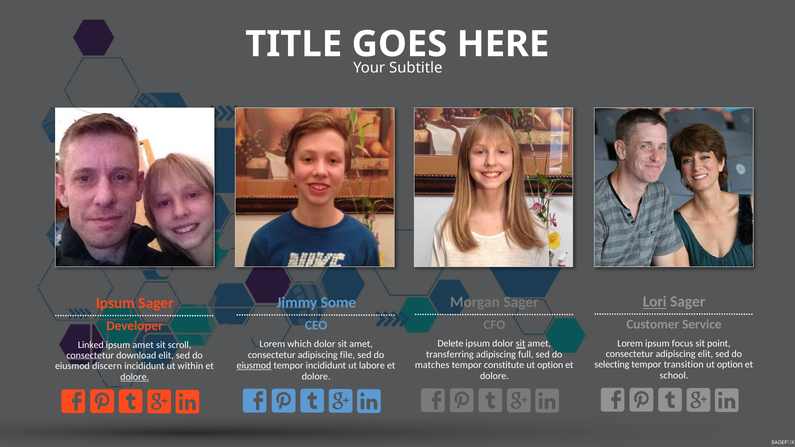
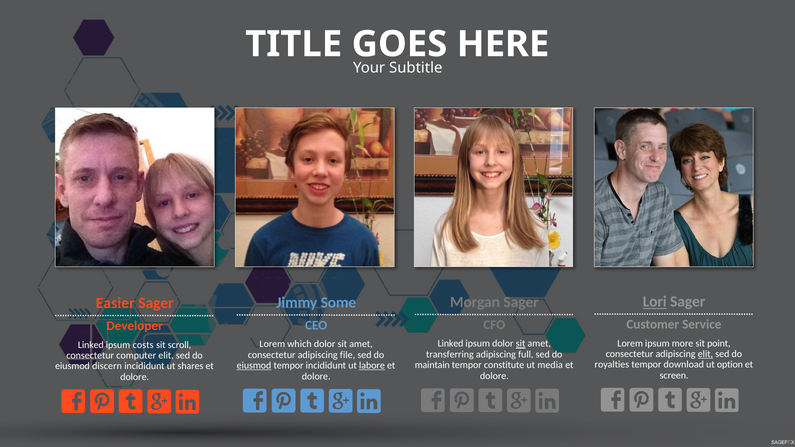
Ipsum at (115, 303): Ipsum -> Easier
focus: focus -> more
Delete at (451, 344): Delete -> Linked
ipsum amet: amet -> costs
elit at (705, 354) underline: none -> present
download: download -> computer
selecting: selecting -> royalties
transition: transition -> download
matches: matches -> maintain
option at (550, 365): option -> media
labore underline: none -> present
within: within -> shares
school: school -> screen
dolore at (135, 377) underline: present -> none
